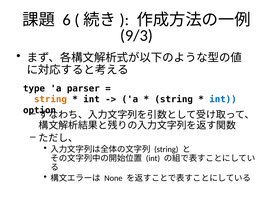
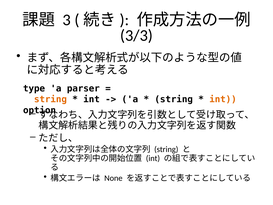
6: 6 -> 3
9/3: 9/3 -> 3/3
int at (223, 99) colour: blue -> orange
